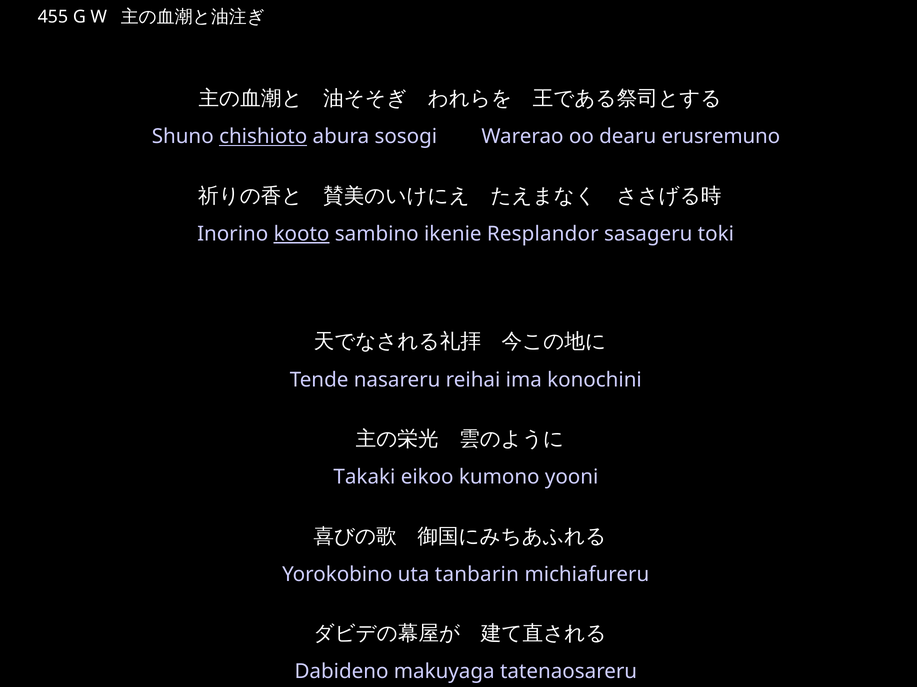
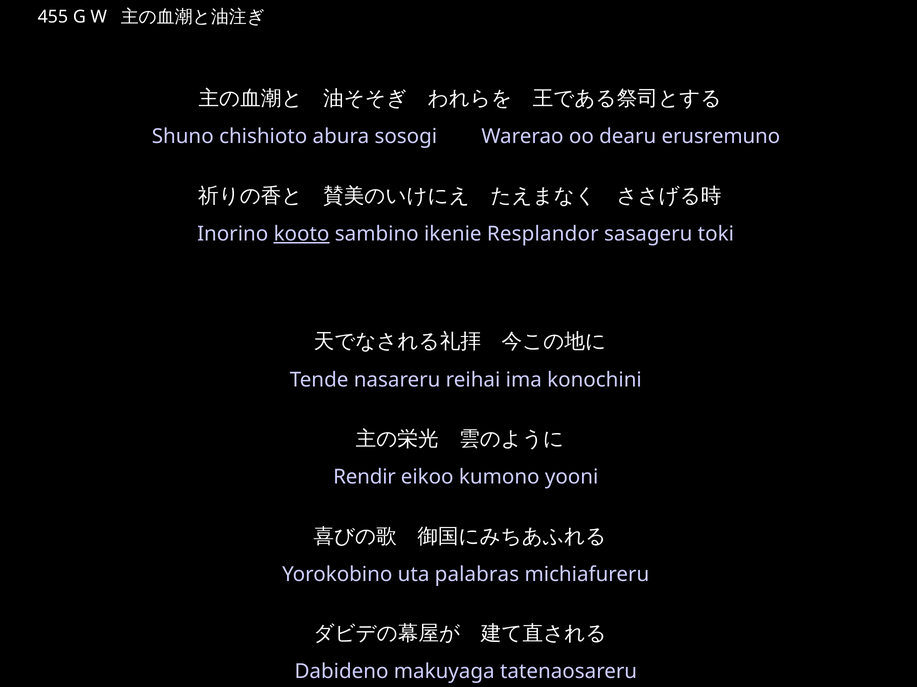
chishioto underline: present -> none
Takaki: Takaki -> Rendir
tanbarin: tanbarin -> palabras
